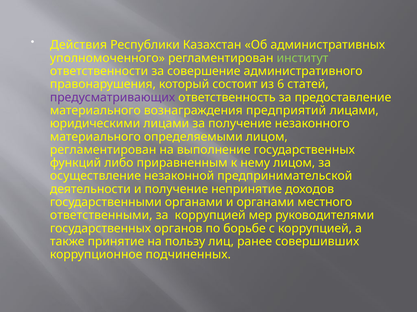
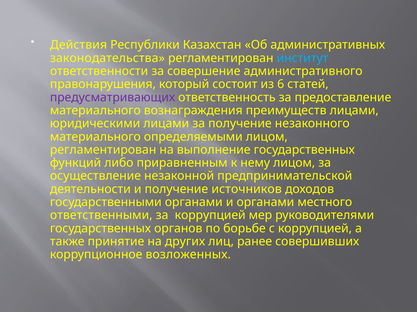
уполномоченного: уполномоченного -> законодательства
институт colour: light green -> light blue
предприятий: предприятий -> преимуществ
непринятие: непринятие -> источников
пользу: пользу -> других
подчиненных: подчиненных -> возложенных
